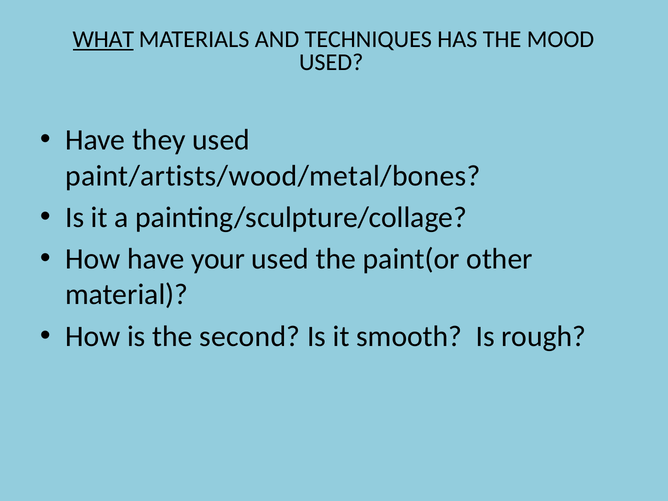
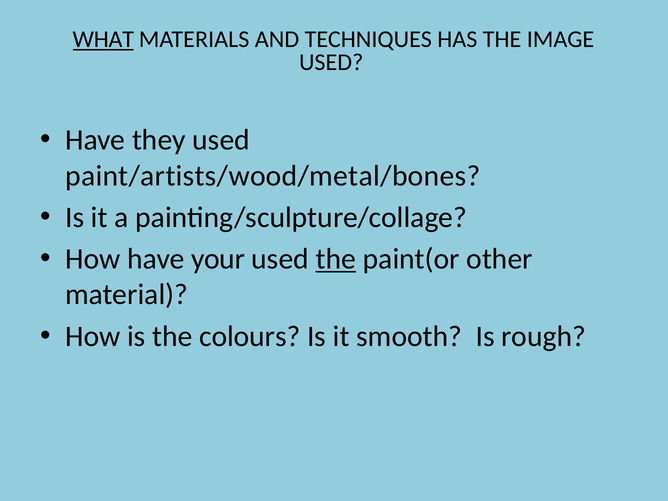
MOOD: MOOD -> IMAGE
the at (336, 259) underline: none -> present
second: second -> colours
